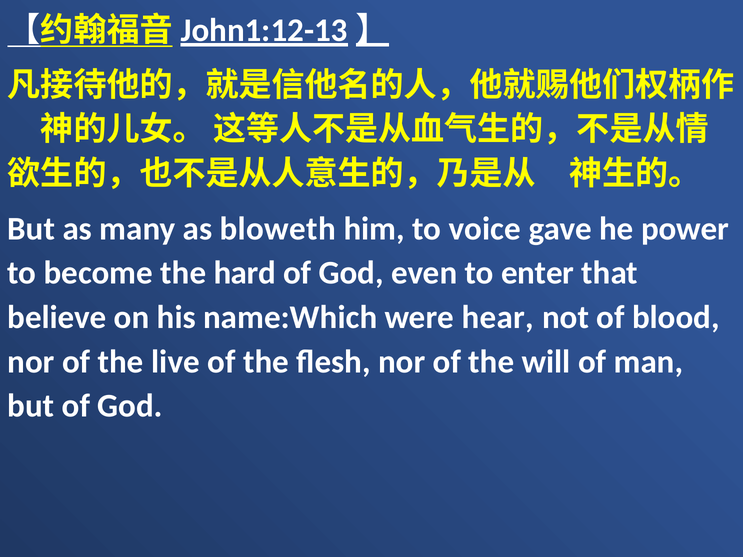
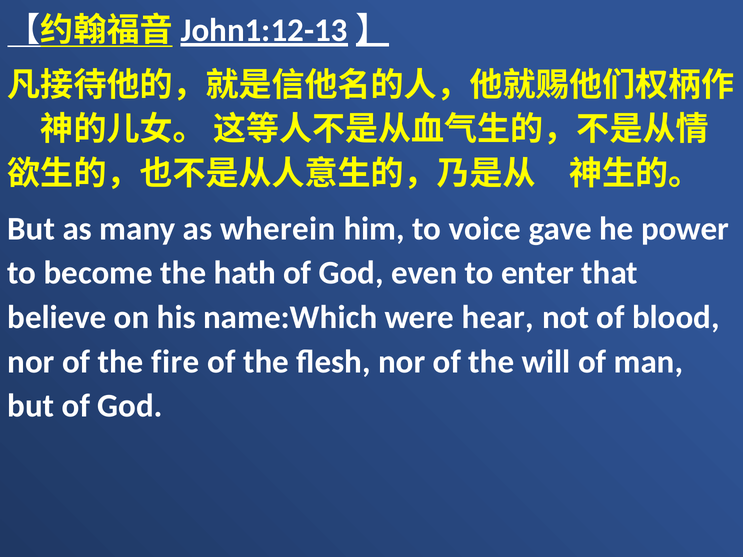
bloweth: bloweth -> wherein
hard: hard -> hath
live: live -> fire
